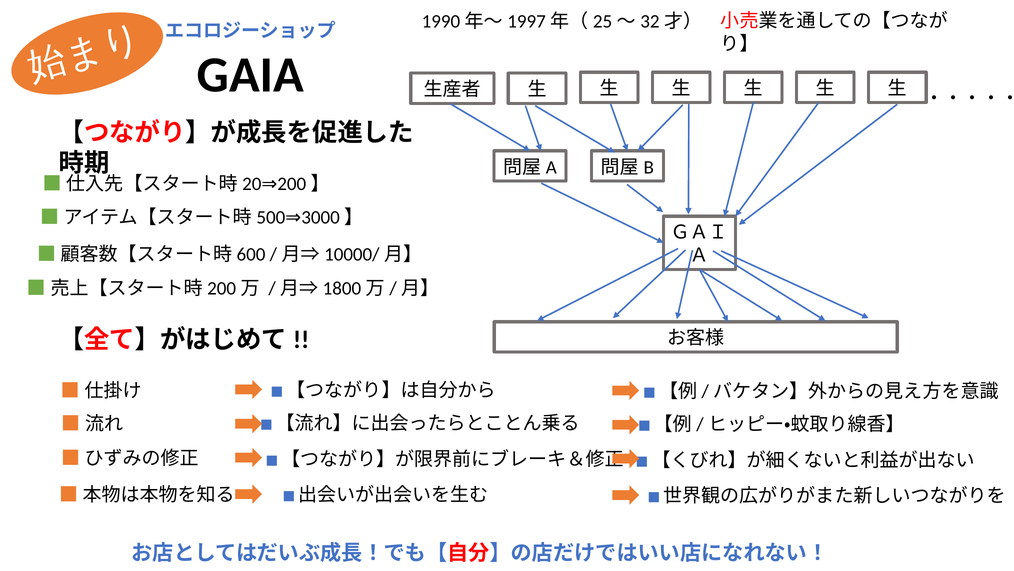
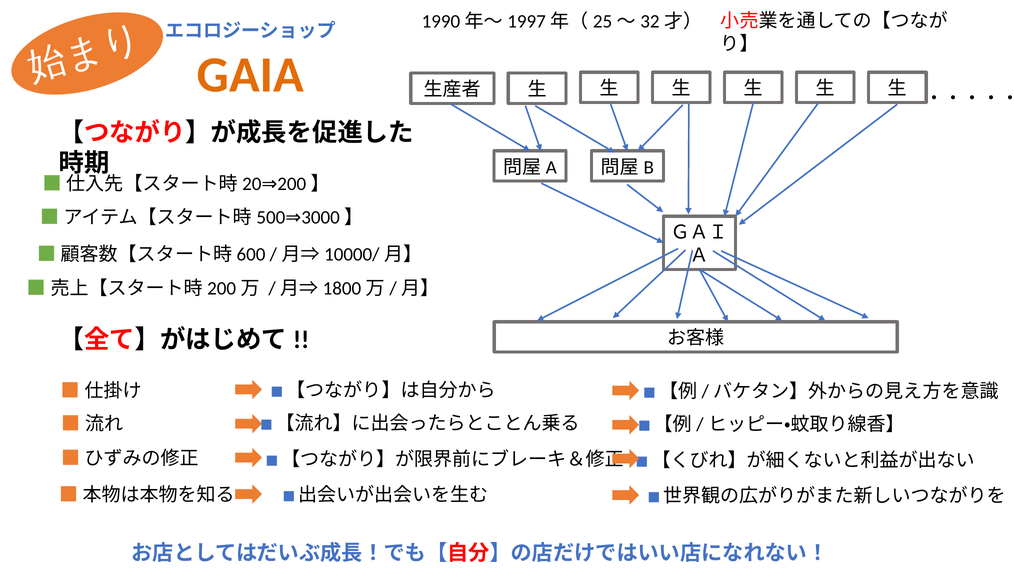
GAIA colour: black -> orange
